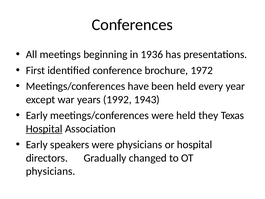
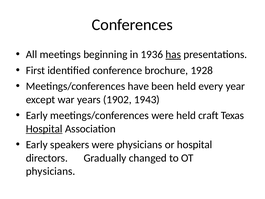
has underline: none -> present
1972: 1972 -> 1928
1992: 1992 -> 1902
they: they -> craft
